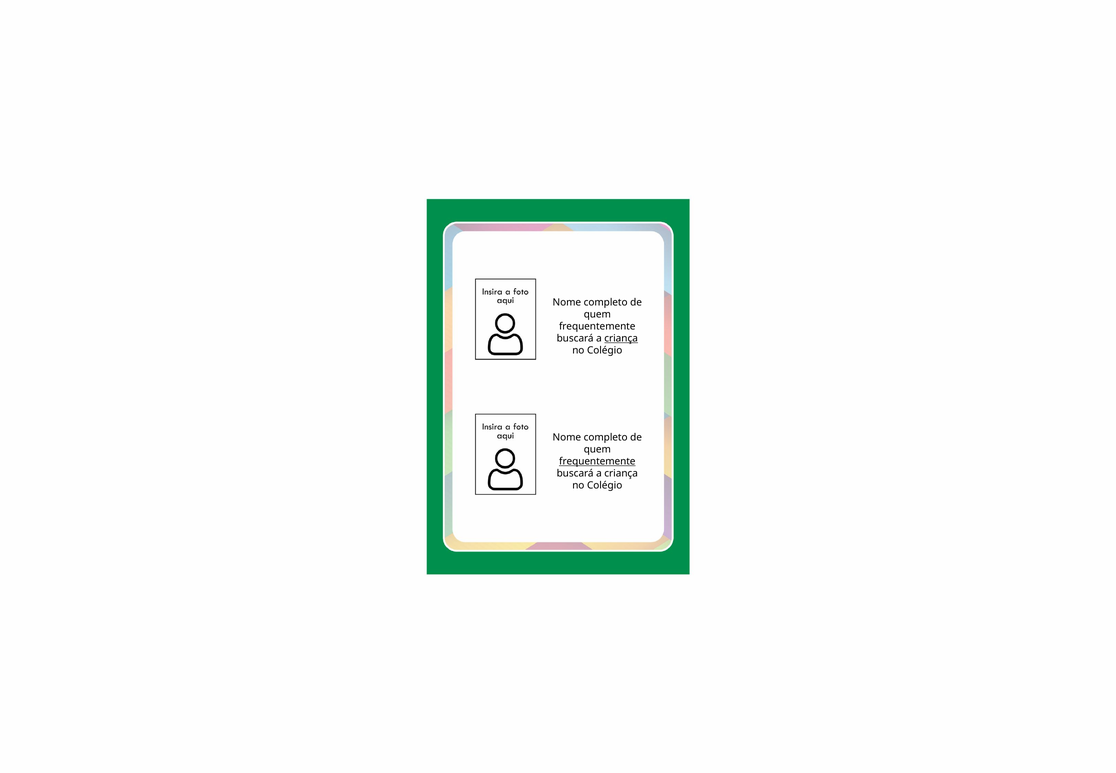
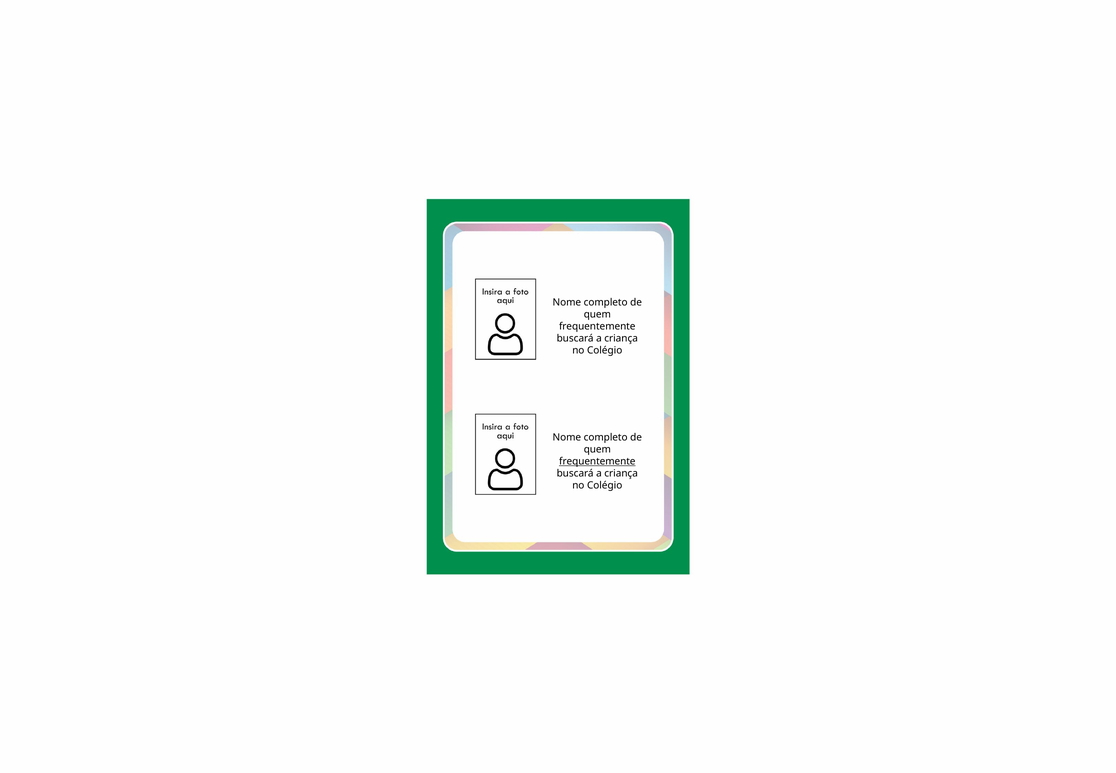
criança at (621, 338) underline: present -> none
